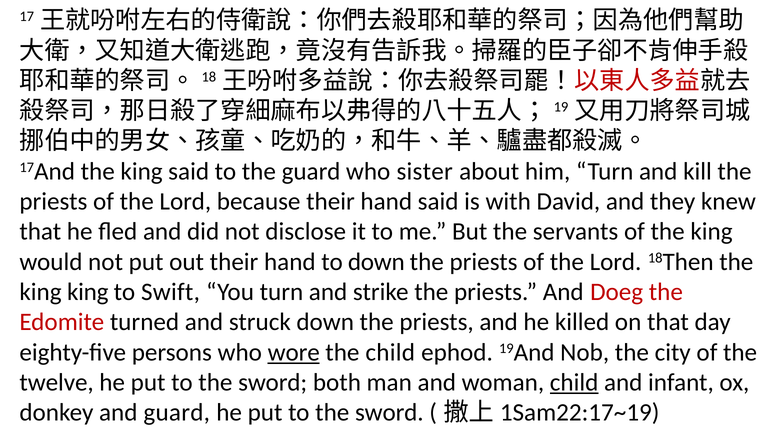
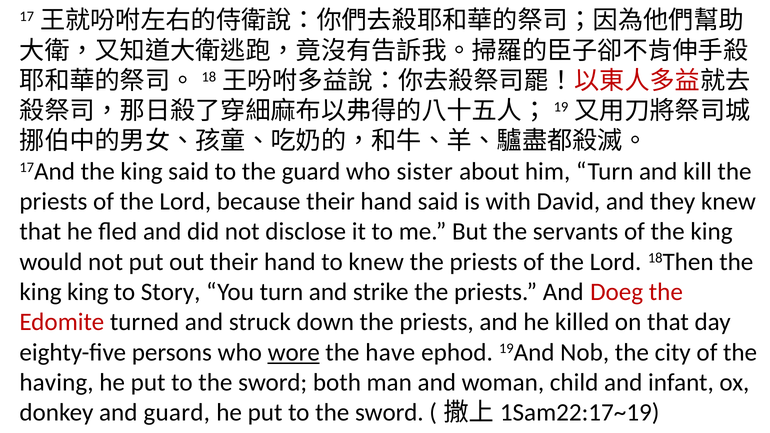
to down: down -> knew
Swift: Swift -> Story
the child: child -> have
twelve: twelve -> having
child at (574, 383) underline: present -> none
